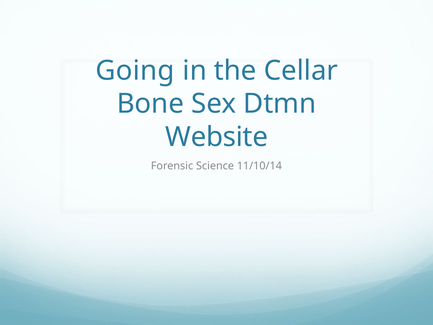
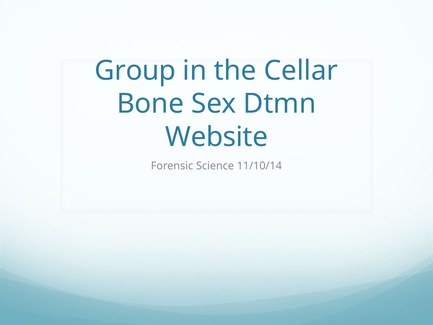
Going: Going -> Group
